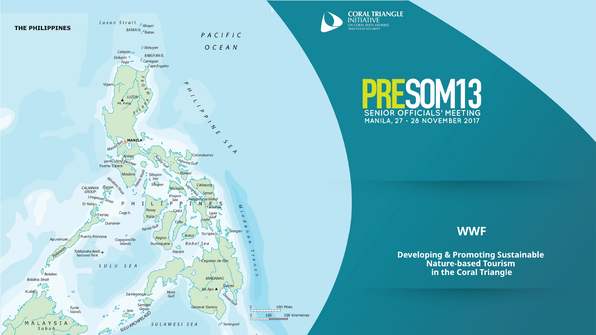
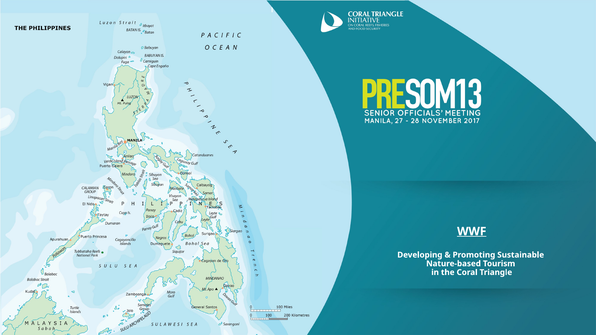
WWF underline: none -> present
